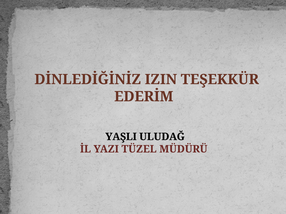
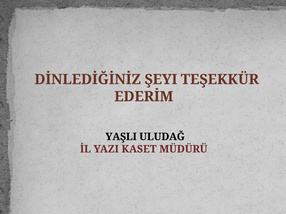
IZIN: IZIN -> ŞEYI
TÜZEL: TÜZEL -> KASET
